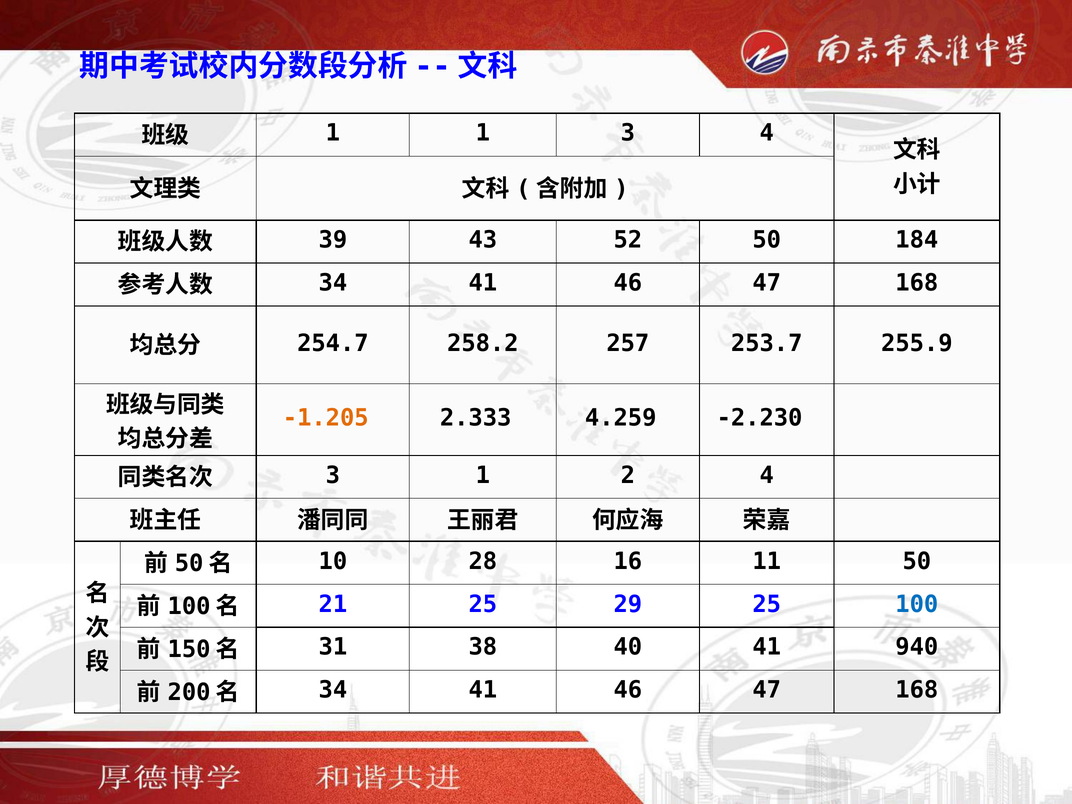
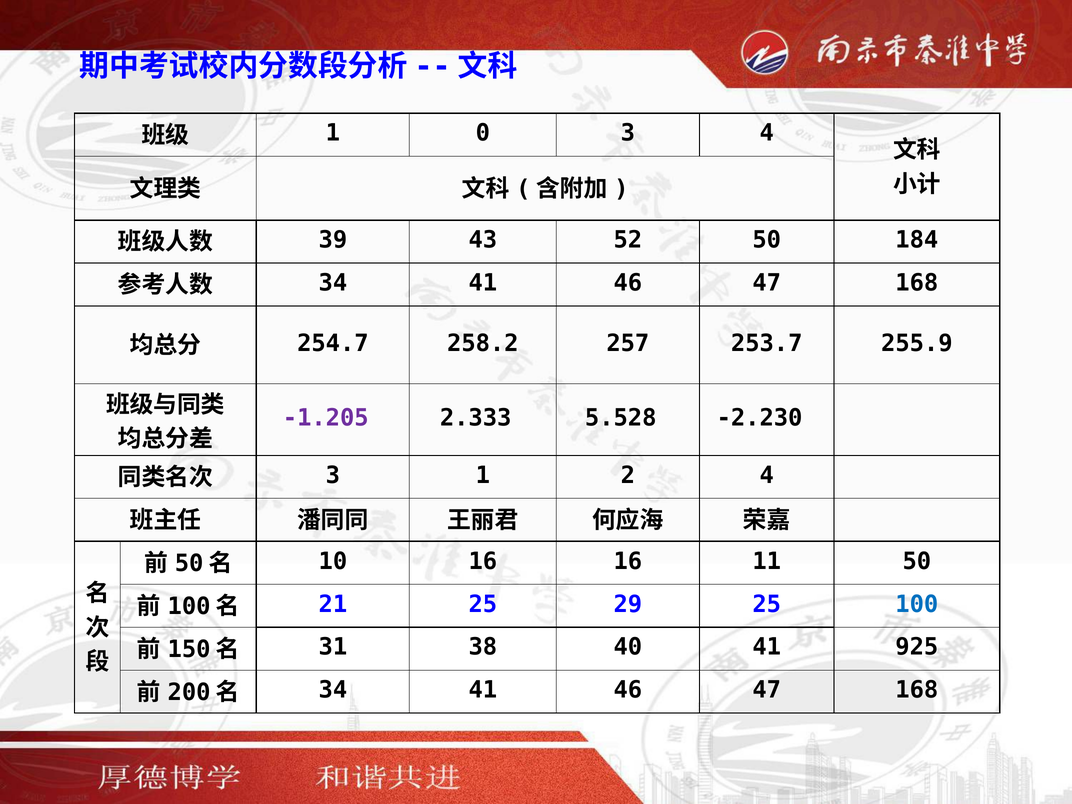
1 1: 1 -> 0
-1.205 colour: orange -> purple
4.259: 4.259 -> 5.528
10 28: 28 -> 16
940: 940 -> 925
